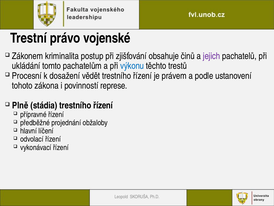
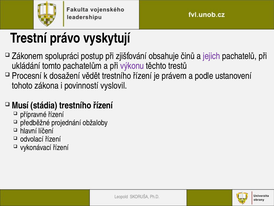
vojenské: vojenské -> vyskytují
kriminalita: kriminalita -> spolupráci
výkonu colour: blue -> purple
represe: represe -> vyslovil
Plně: Plně -> Musí
